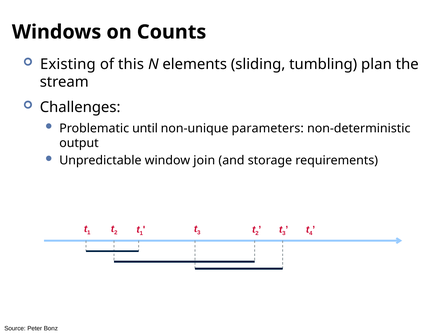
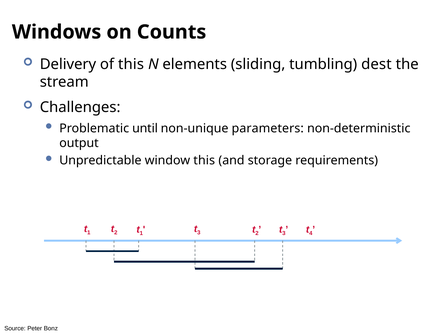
Existing: Existing -> Delivery
plan: plan -> dest
window join: join -> this
